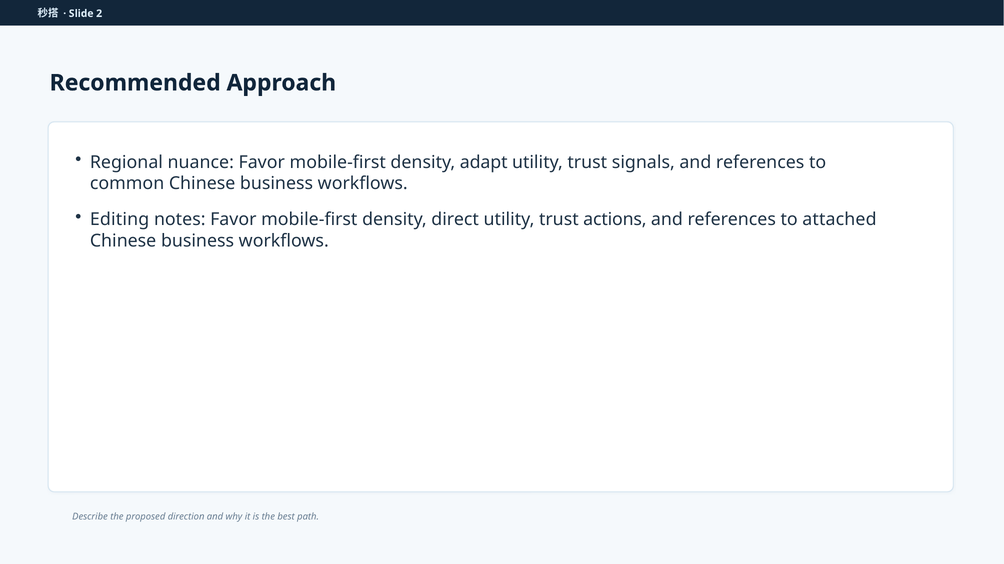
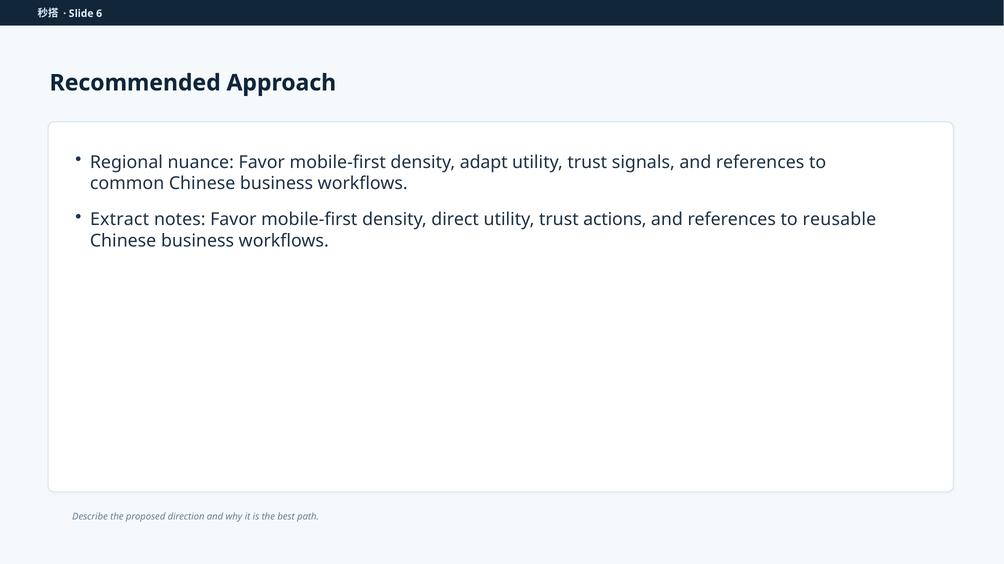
2: 2 -> 6
Editing: Editing -> Extract
attached: attached -> reusable
